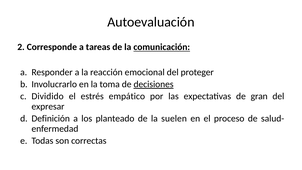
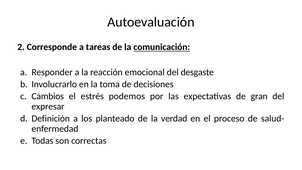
proteger: proteger -> desgaste
decisiones underline: present -> none
Dividido: Dividido -> Cambios
empático: empático -> podemos
suelen: suelen -> verdad
